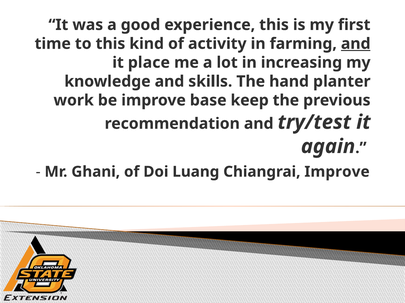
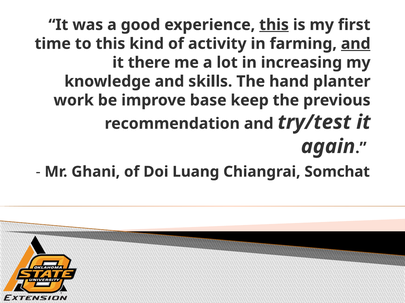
this at (274, 25) underline: none -> present
place: place -> there
Chiangrai Improve: Improve -> Somchat
